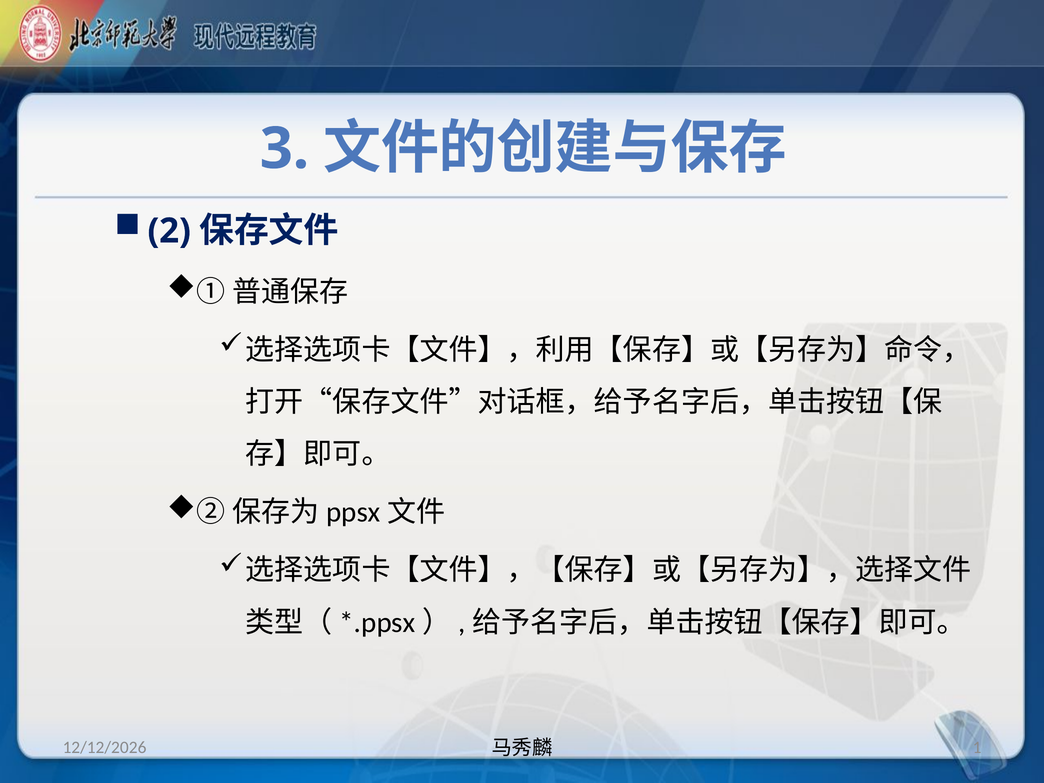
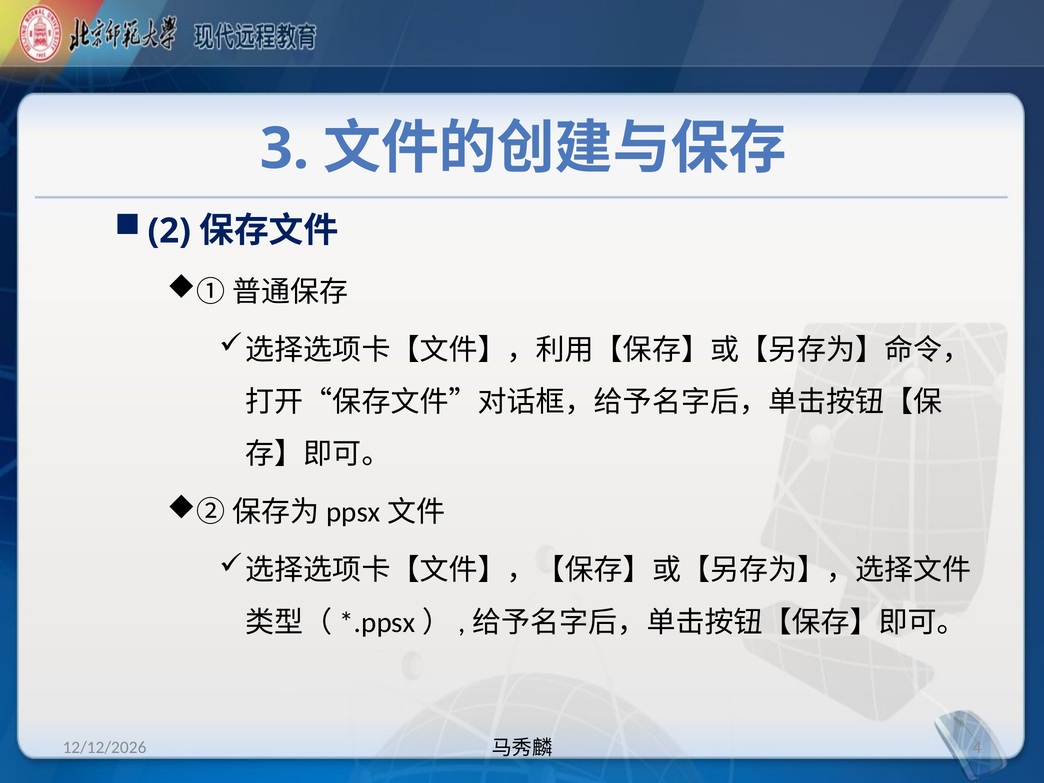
1: 1 -> 4
